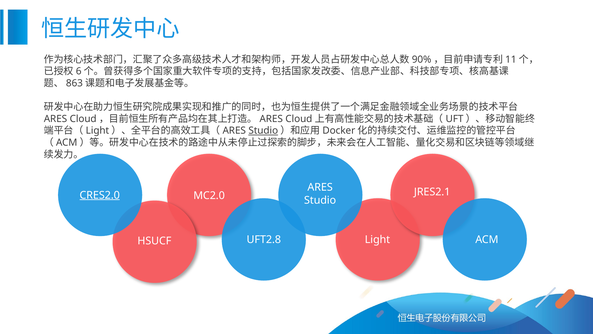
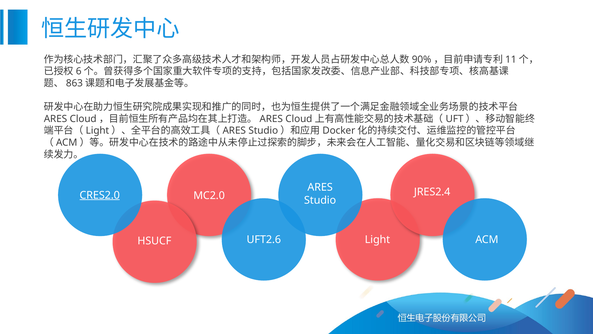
Studio at (263, 130) underline: present -> none
JRES2.1: JRES2.1 -> JRES2.4
UFT2.8: UFT2.8 -> UFT2.6
